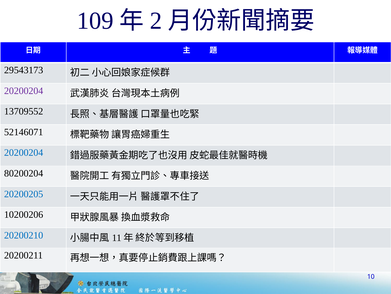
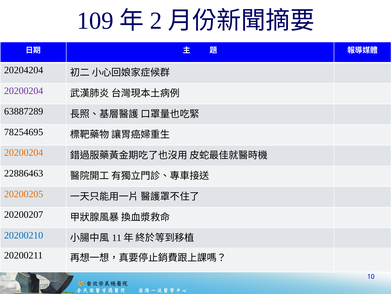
29543173: 29543173 -> 20204204
13709552: 13709552 -> 63887289
52146071: 52146071 -> 78254695
20200204 at (24, 152) colour: blue -> orange
80200204: 80200204 -> 22886463
20200205 colour: blue -> orange
10200206: 10200206 -> 20200207
